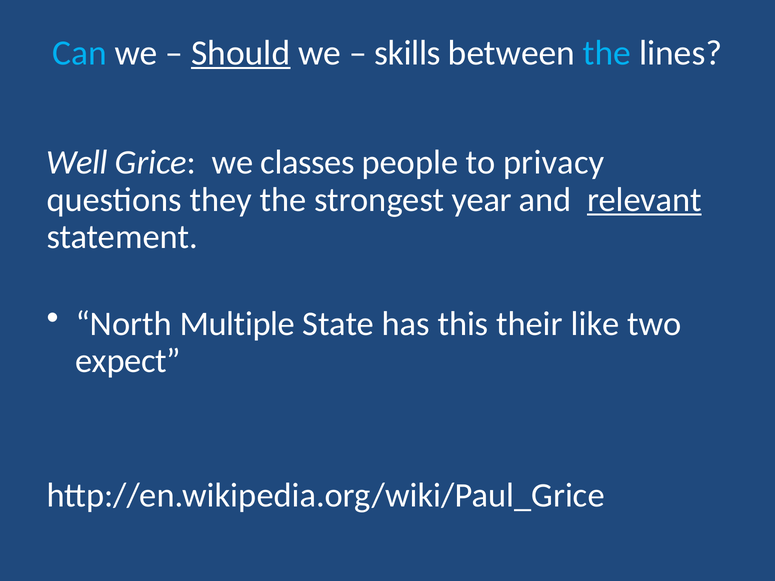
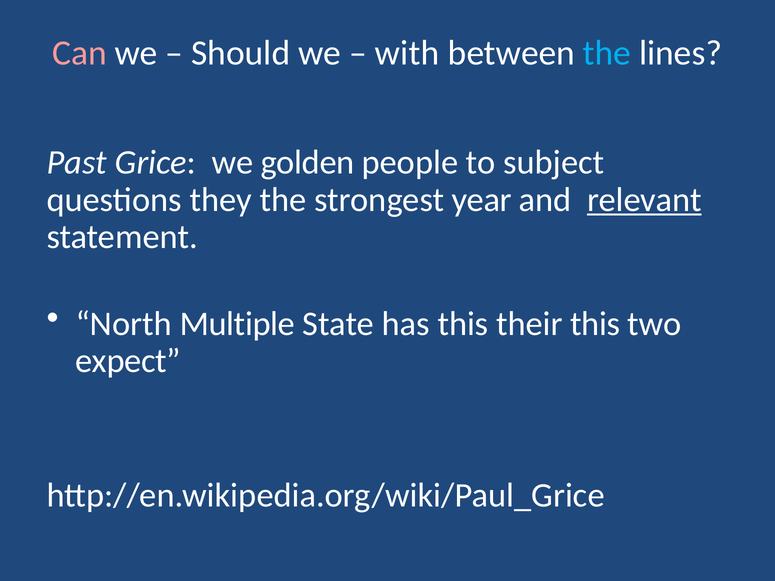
Can colour: light blue -> pink
Should underline: present -> none
skills: skills -> with
Well: Well -> Past
classes: classes -> golden
privacy: privacy -> subject
their like: like -> this
